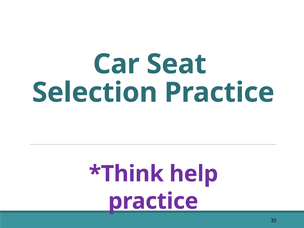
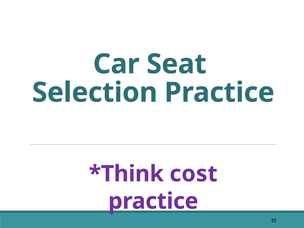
help: help -> cost
